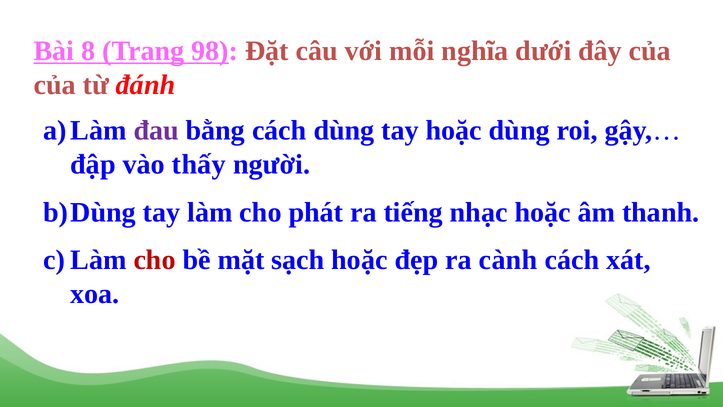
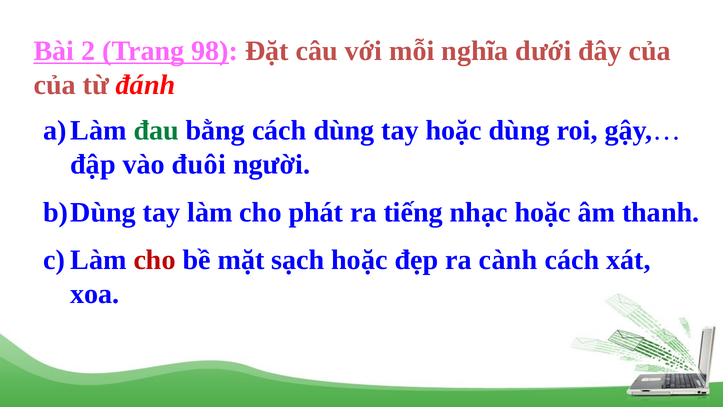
8: 8 -> 2
đau colour: purple -> green
thấy: thấy -> đuôi
